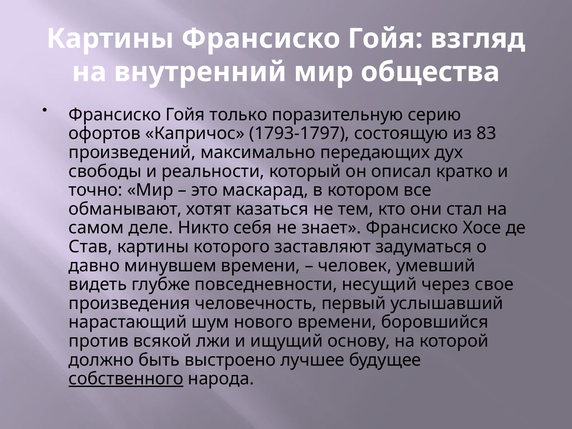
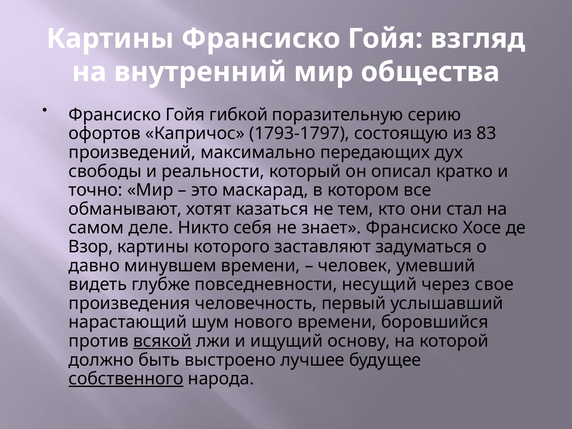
только: только -> гибкой
Став: Став -> Взор
всякой underline: none -> present
